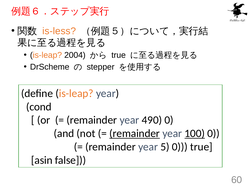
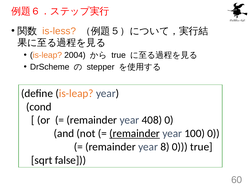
490: 490 -> 408
100 underline: present -> none
5: 5 -> 8
asin: asin -> sqrt
